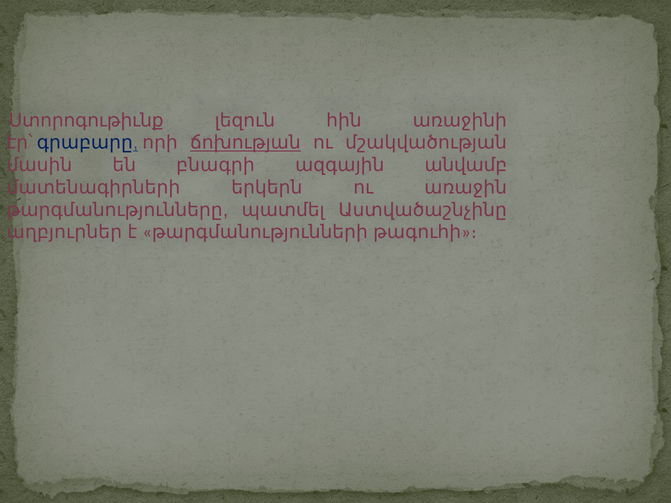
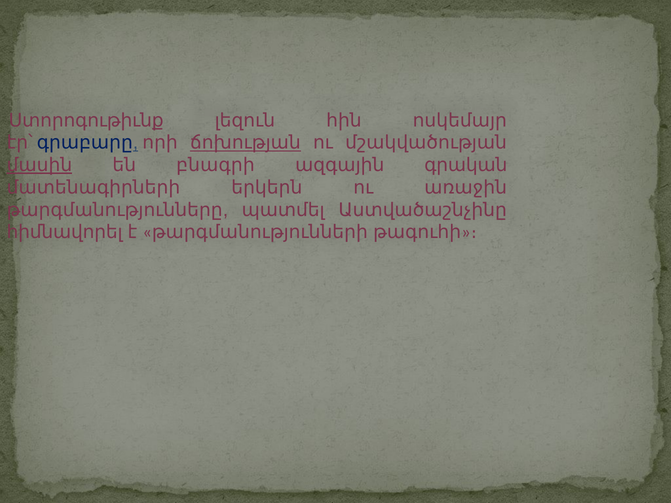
առաջինի: առաջինի -> ոսկեմայր
մասին underline: none -> present
անվամբ: անվամբ -> գրական
աղբյուրներ: աղբյուրներ -> հիմնավորել
